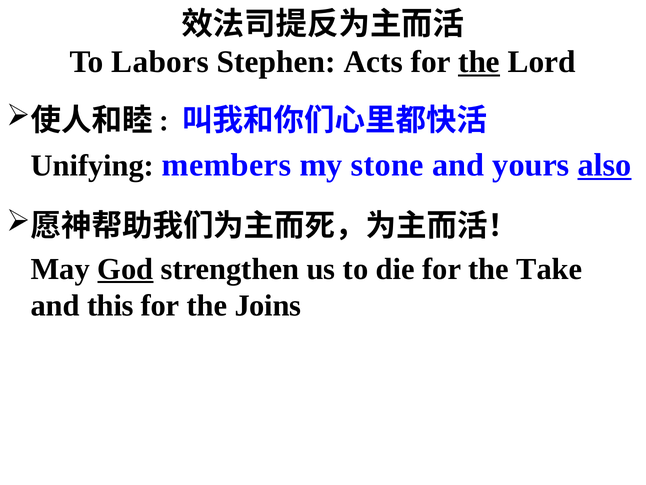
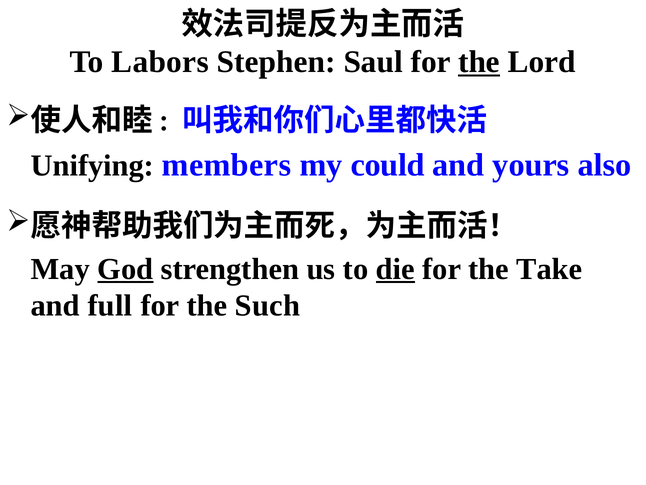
Acts: Acts -> Saul
stone: stone -> could
also underline: present -> none
die underline: none -> present
this: this -> full
Joins: Joins -> Such
